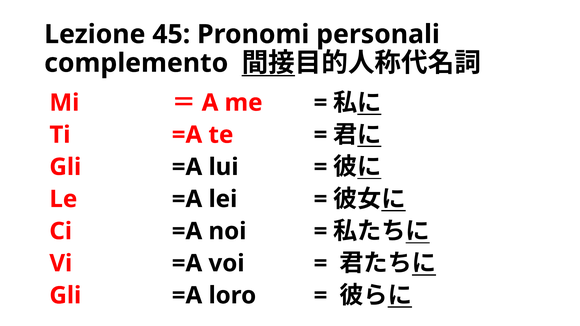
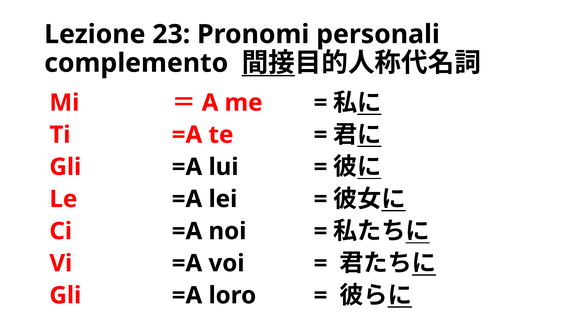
45: 45 -> 23
